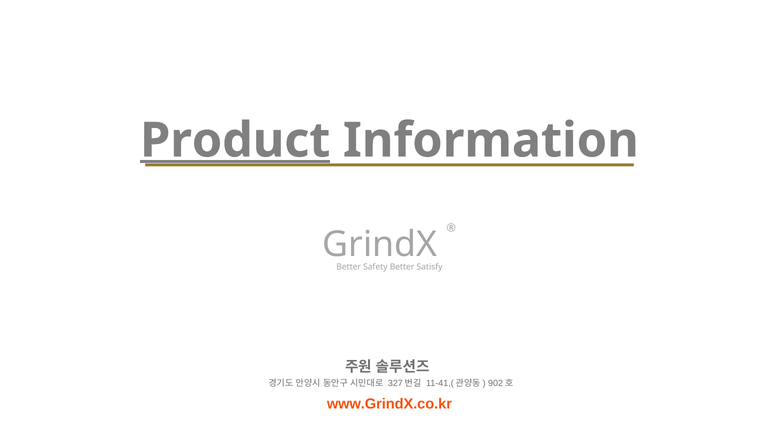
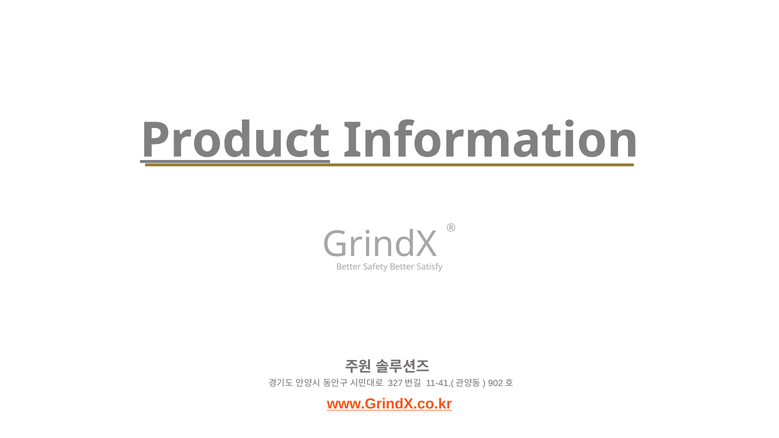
www.GrindX.co.kr underline: none -> present
